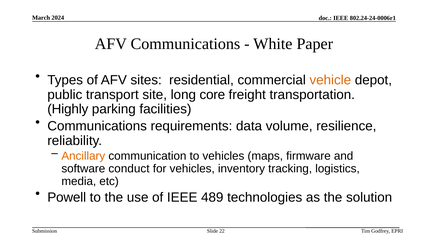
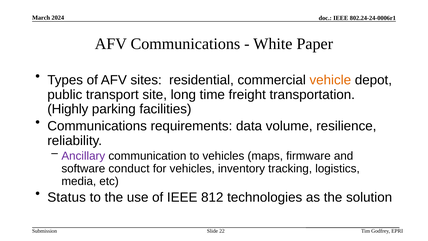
core: core -> time
Ancillary colour: orange -> purple
Powell: Powell -> Status
489: 489 -> 812
